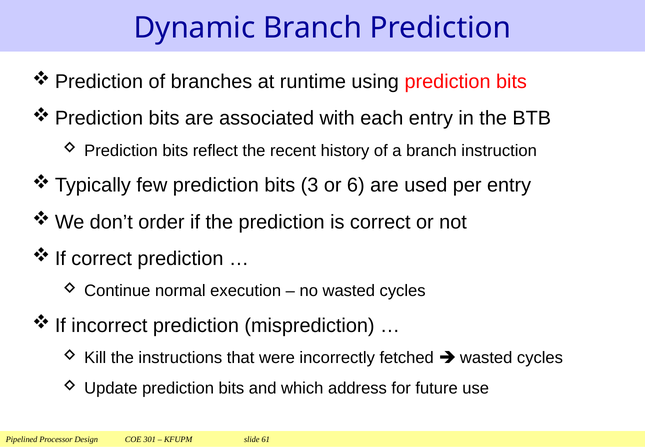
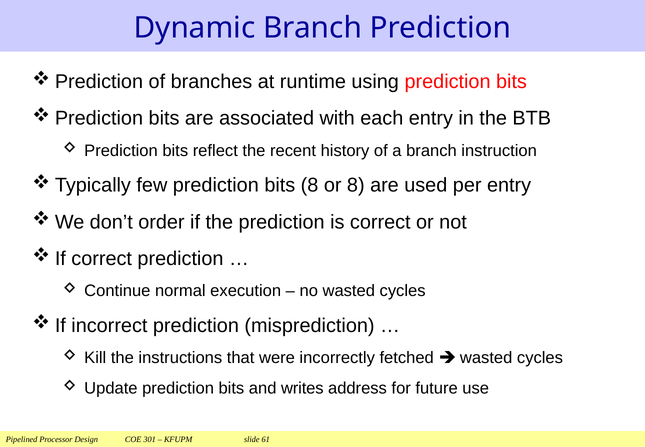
bits 3: 3 -> 8
or 6: 6 -> 8
which: which -> writes
